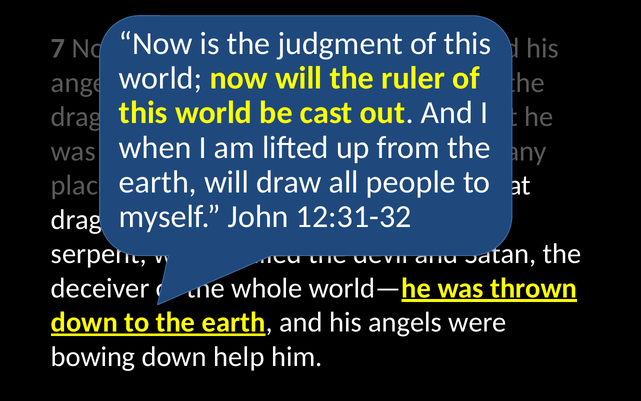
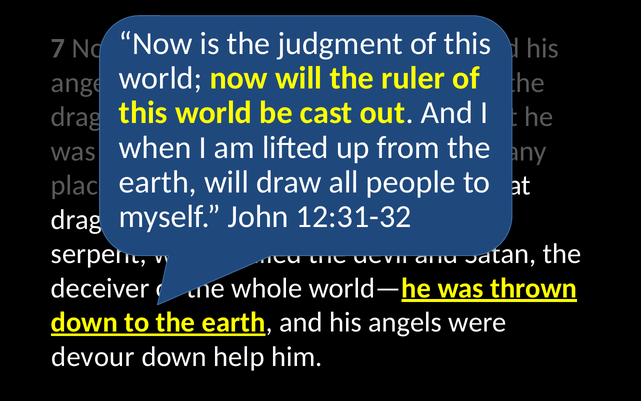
bowing: bowing -> devour
